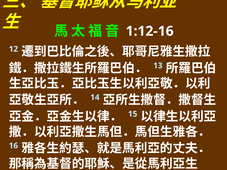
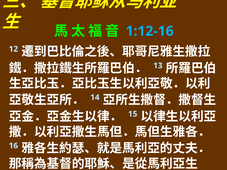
1:12-16 colour: white -> light blue
